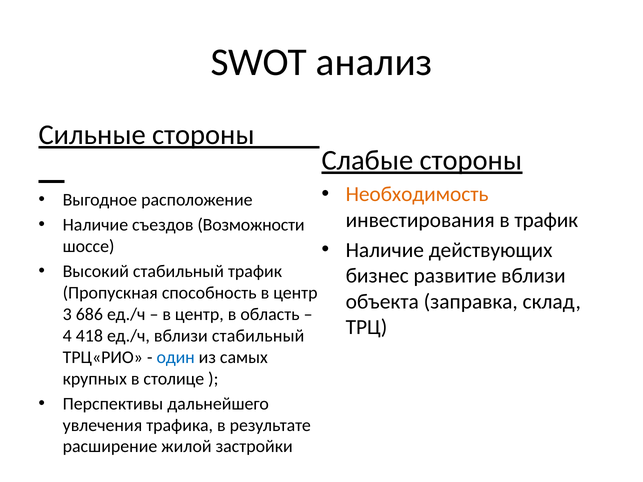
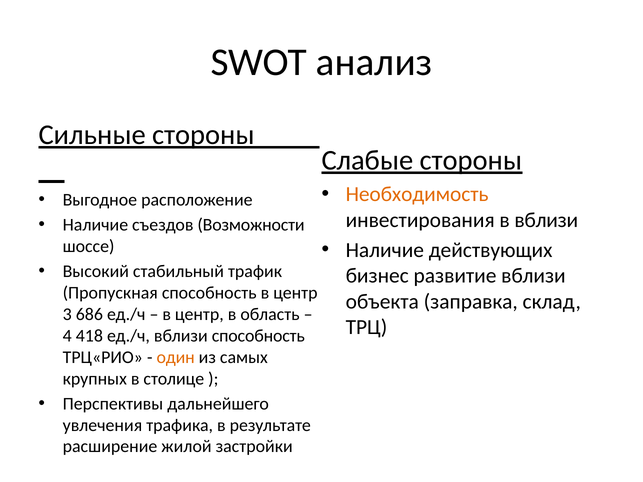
в трафик: трафик -> вблизи
вблизи стабильный: стабильный -> способность
один colour: blue -> orange
